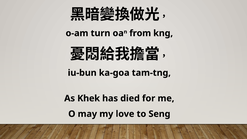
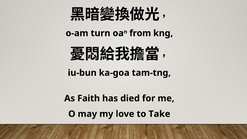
Khek: Khek -> Faith
Seng: Seng -> Take
